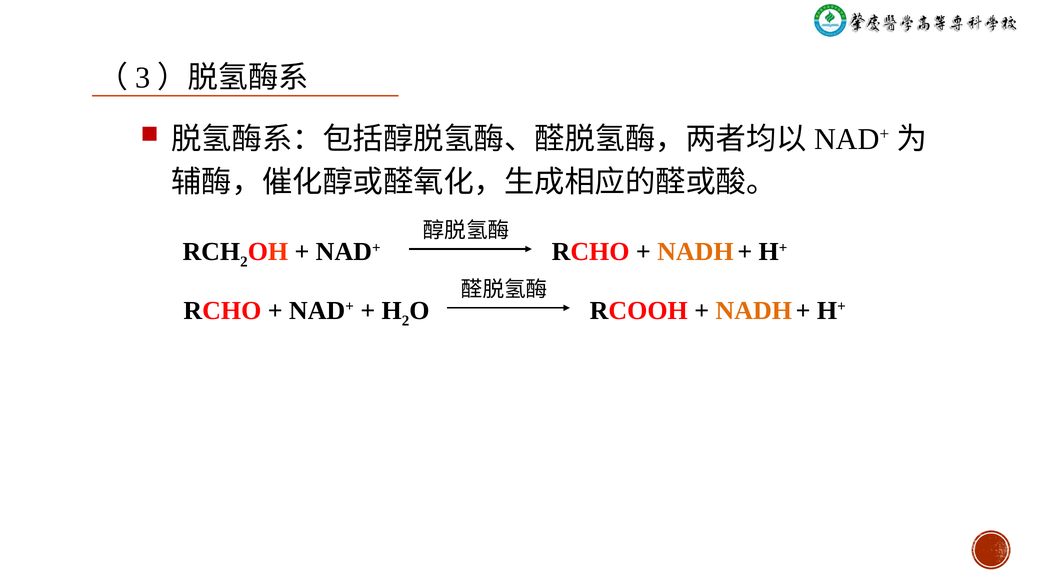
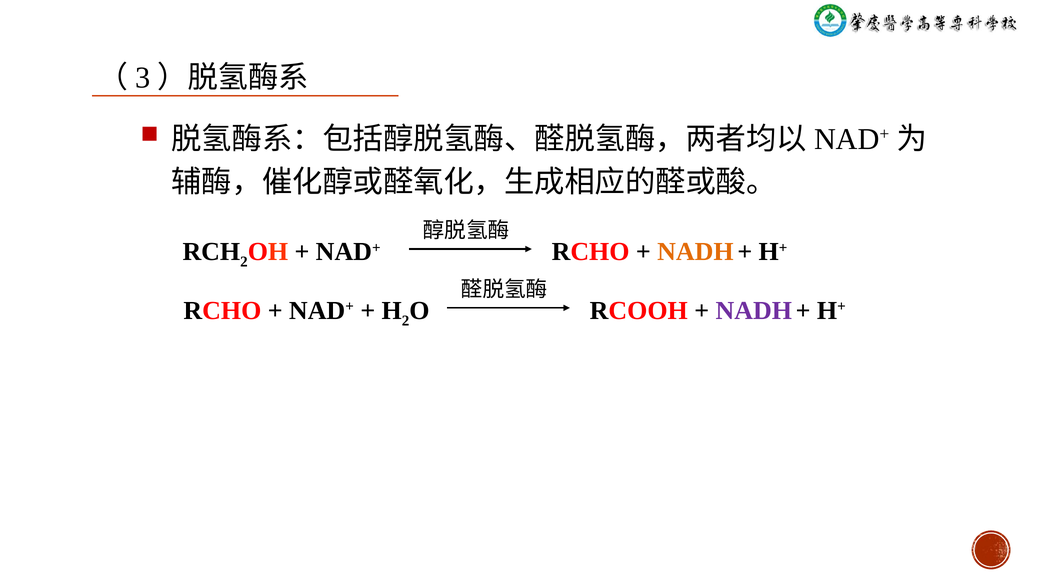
NADH at (754, 311) colour: orange -> purple
